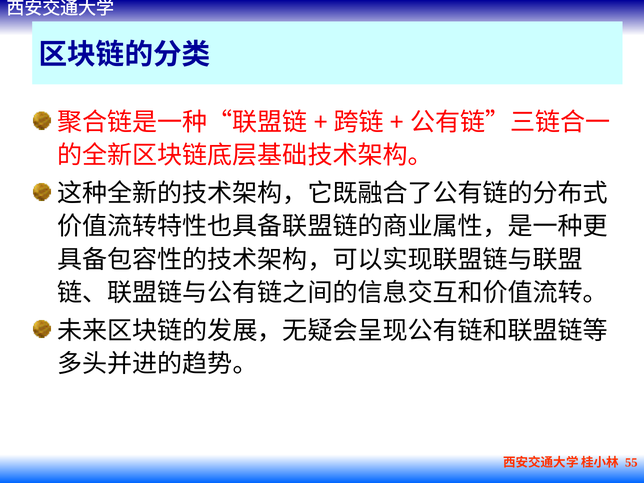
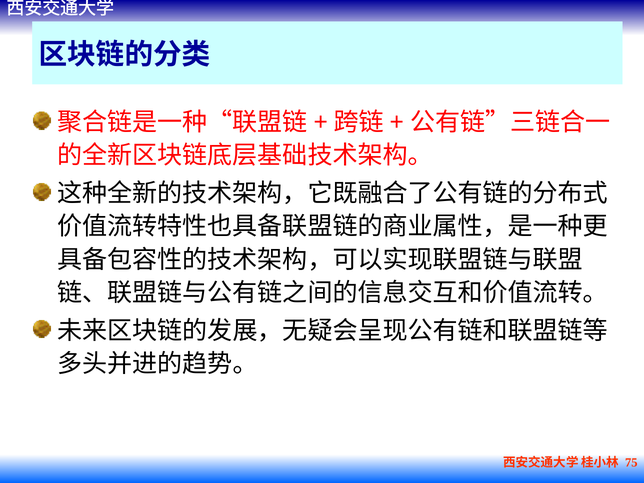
55: 55 -> 75
